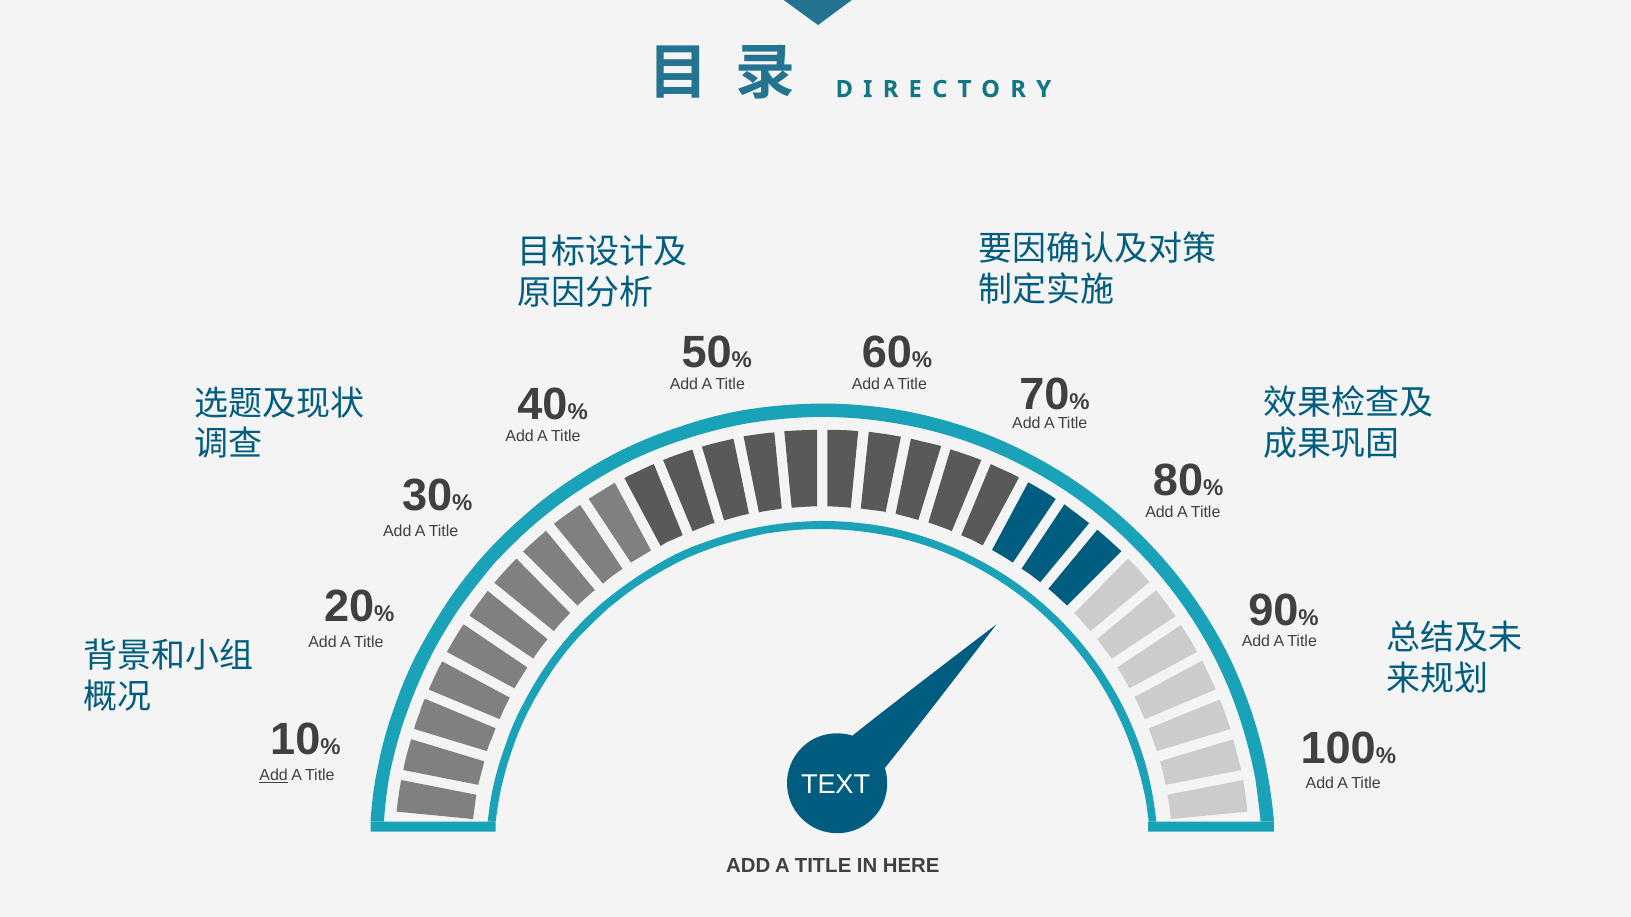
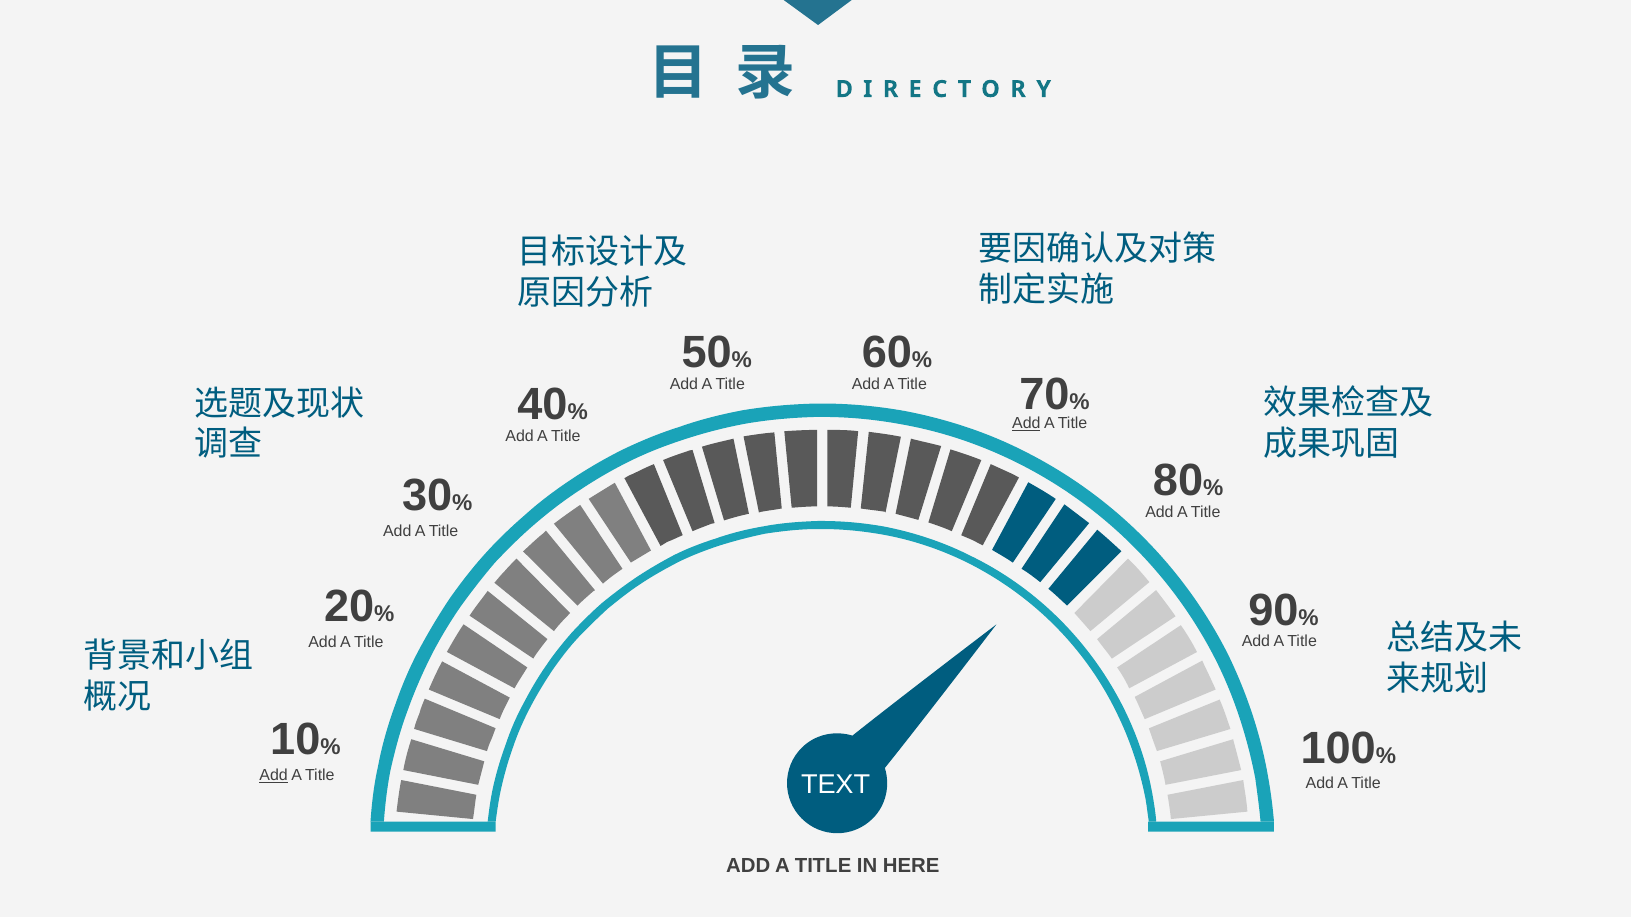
Add at (1026, 424) underline: none -> present
